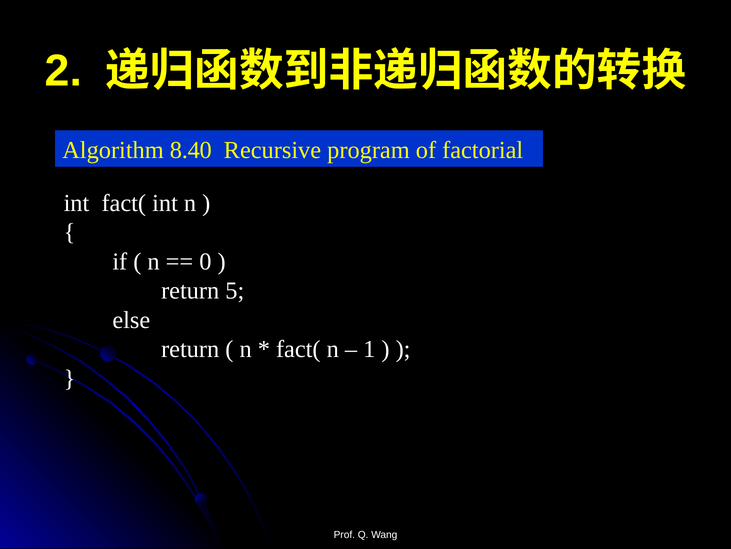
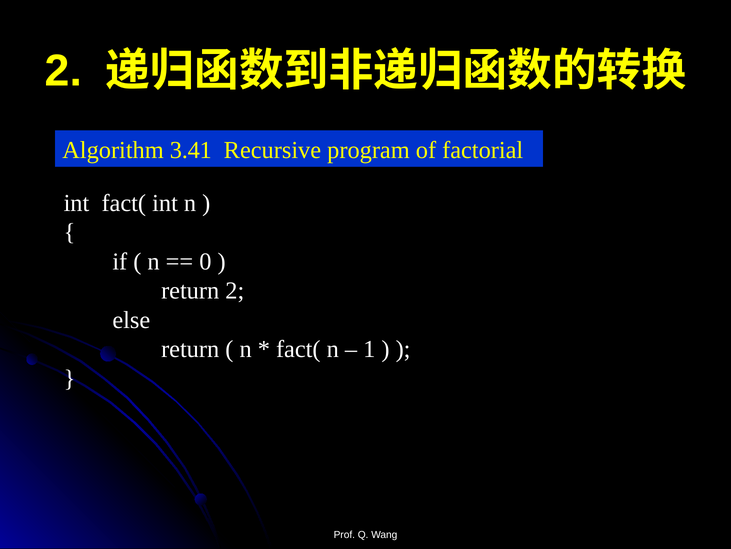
8.40: 8.40 -> 3.41
return 5: 5 -> 2
